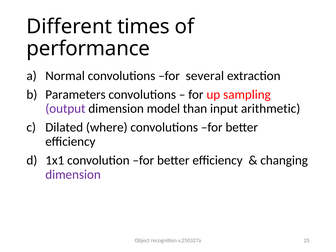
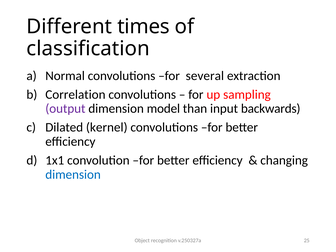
performance: performance -> classification
Parameters: Parameters -> Correlation
arithmetic: arithmetic -> backwards
where: where -> kernel
dimension at (73, 174) colour: purple -> blue
